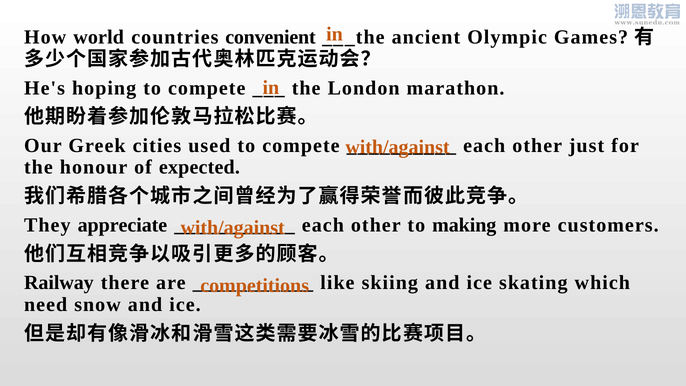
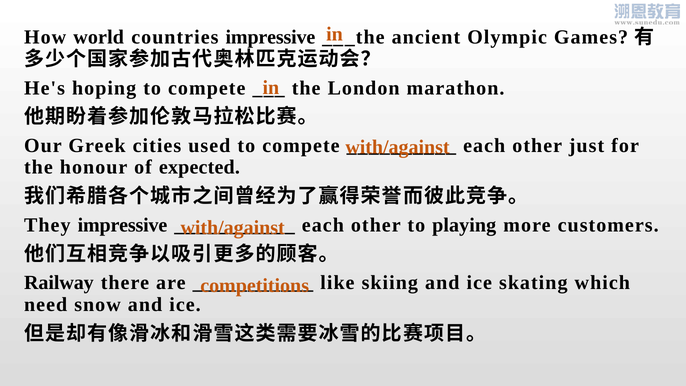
countries convenient: convenient -> impressive
They appreciate: appreciate -> impressive
making: making -> playing
